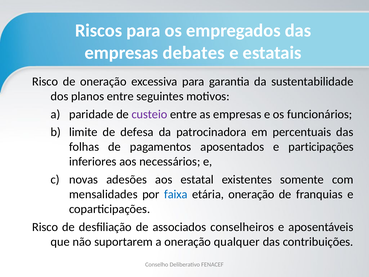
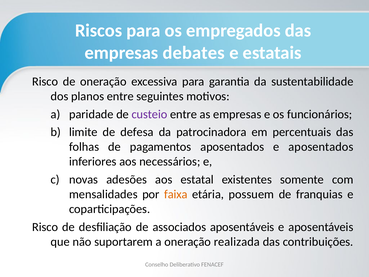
e participações: participações -> aposentados
faixa colour: blue -> orange
etária oneração: oneração -> possuem
associados conselheiros: conselheiros -> aposentáveis
qualquer: qualquer -> realizada
